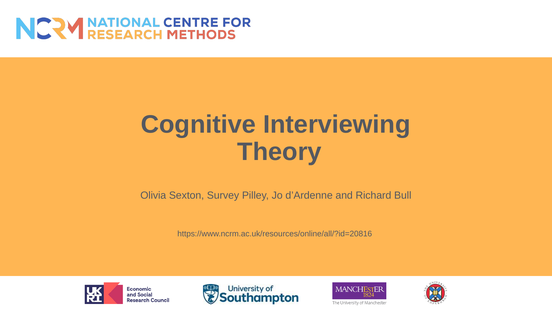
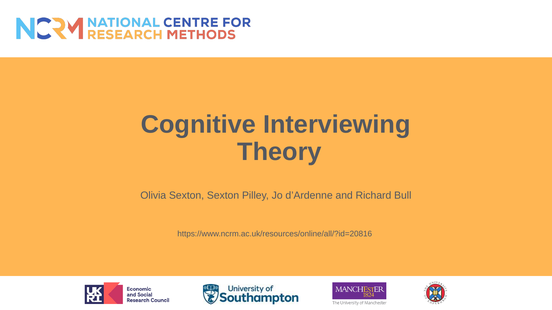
Sexton Survey: Survey -> Sexton
